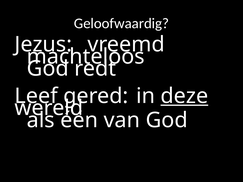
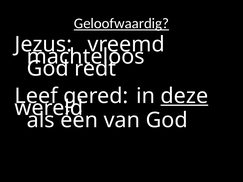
Geloofwaardig underline: none -> present
